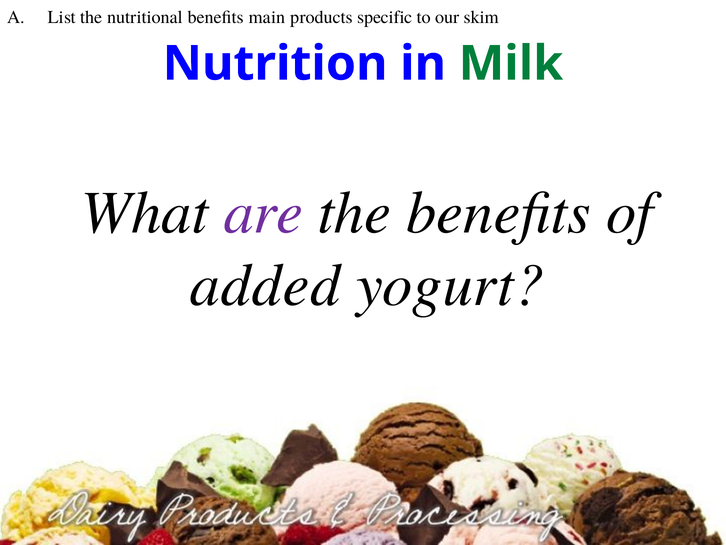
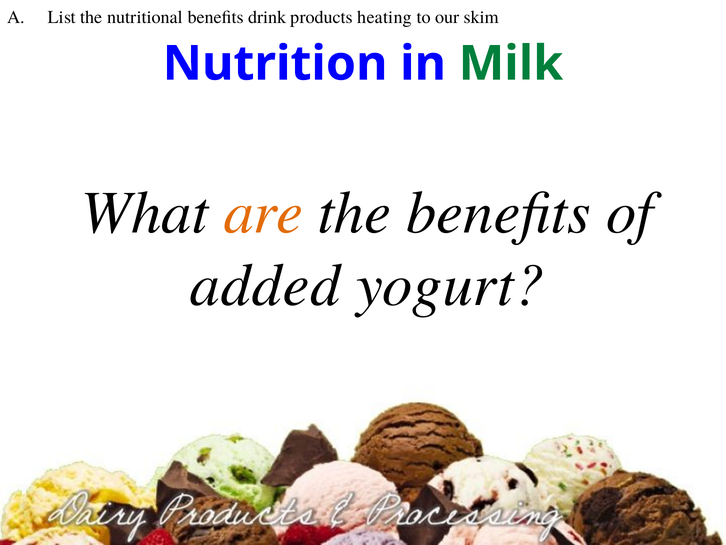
main: main -> drink
specific: specific -> heating
are colour: purple -> orange
